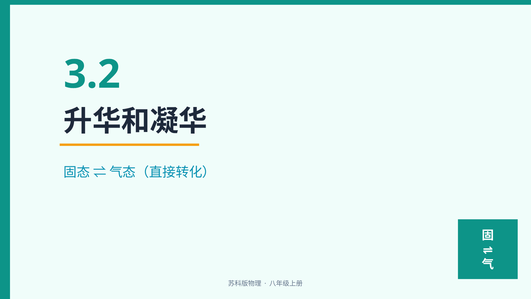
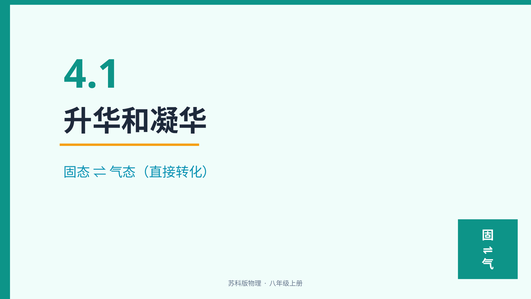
3.2: 3.2 -> 4.1
